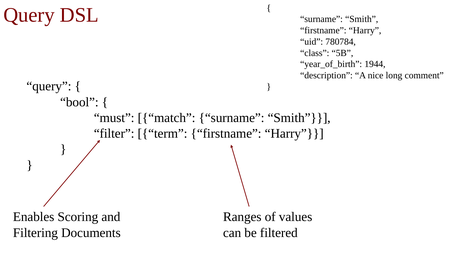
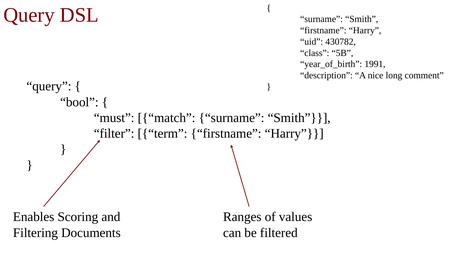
780784: 780784 -> 430782
1944: 1944 -> 1991
